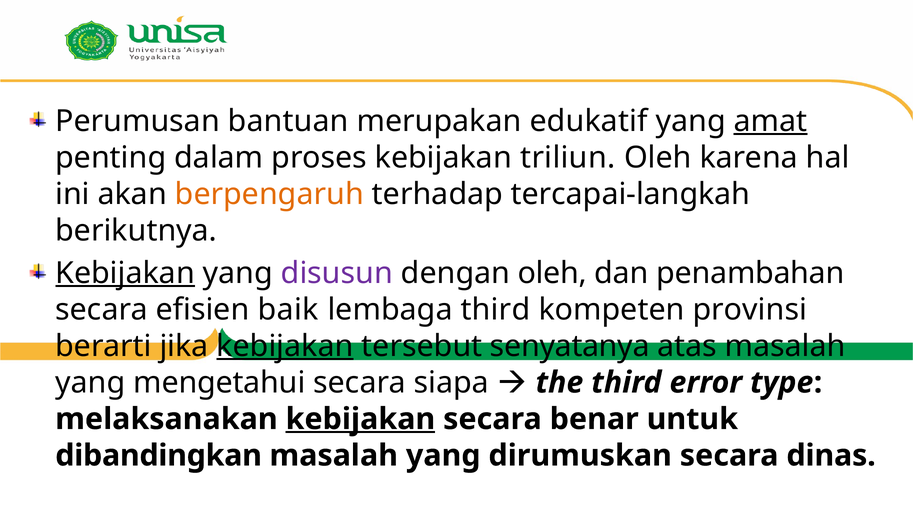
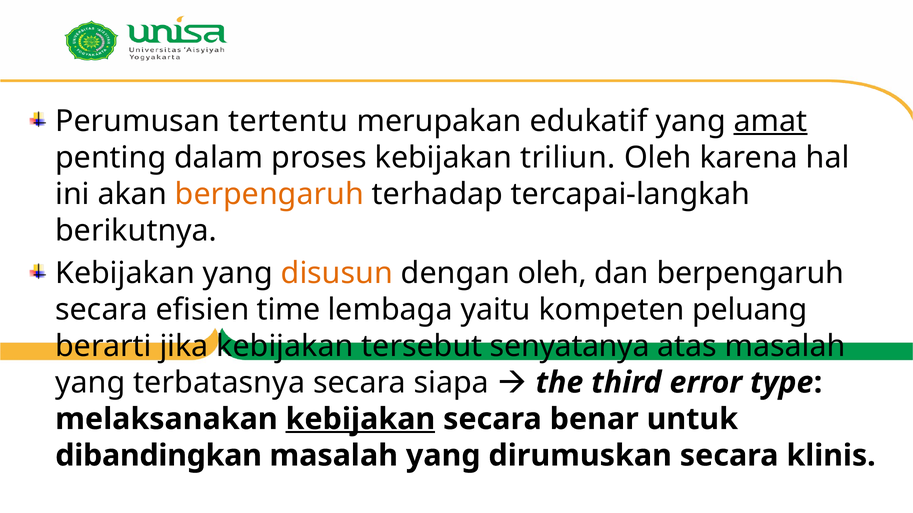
bantuan: bantuan -> tertentu
Kebijakan at (125, 273) underline: present -> none
disusun colour: purple -> orange
dan penambahan: penambahan -> berpengaruh
baik: baik -> time
lembaga third: third -> yaitu
provinsi: provinsi -> peluang
kebijakan at (285, 346) underline: present -> none
mengetahui: mengetahui -> terbatasnya
dinas: dinas -> klinis
